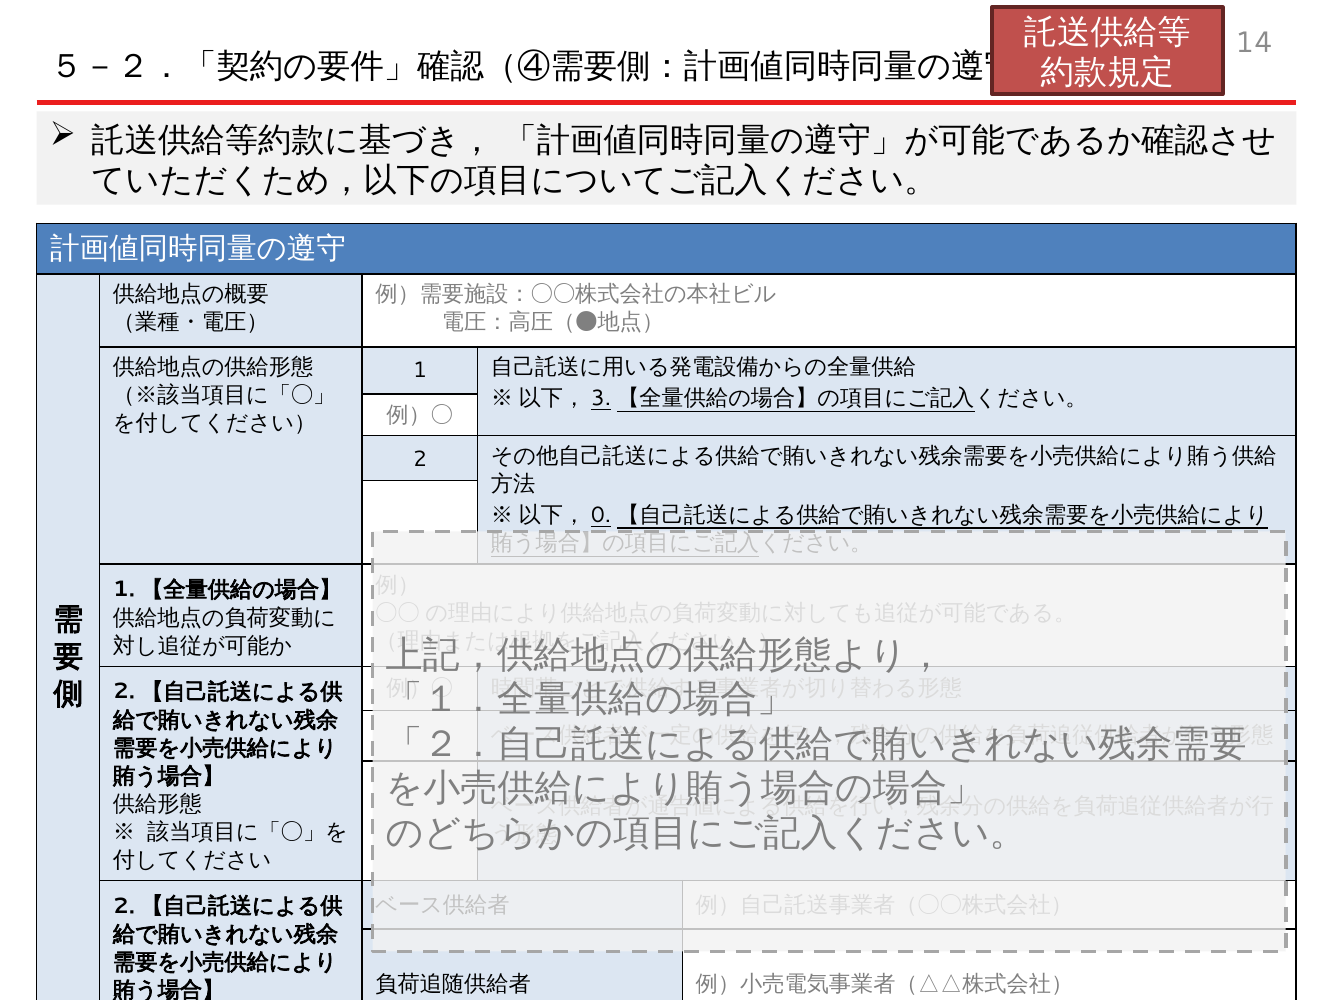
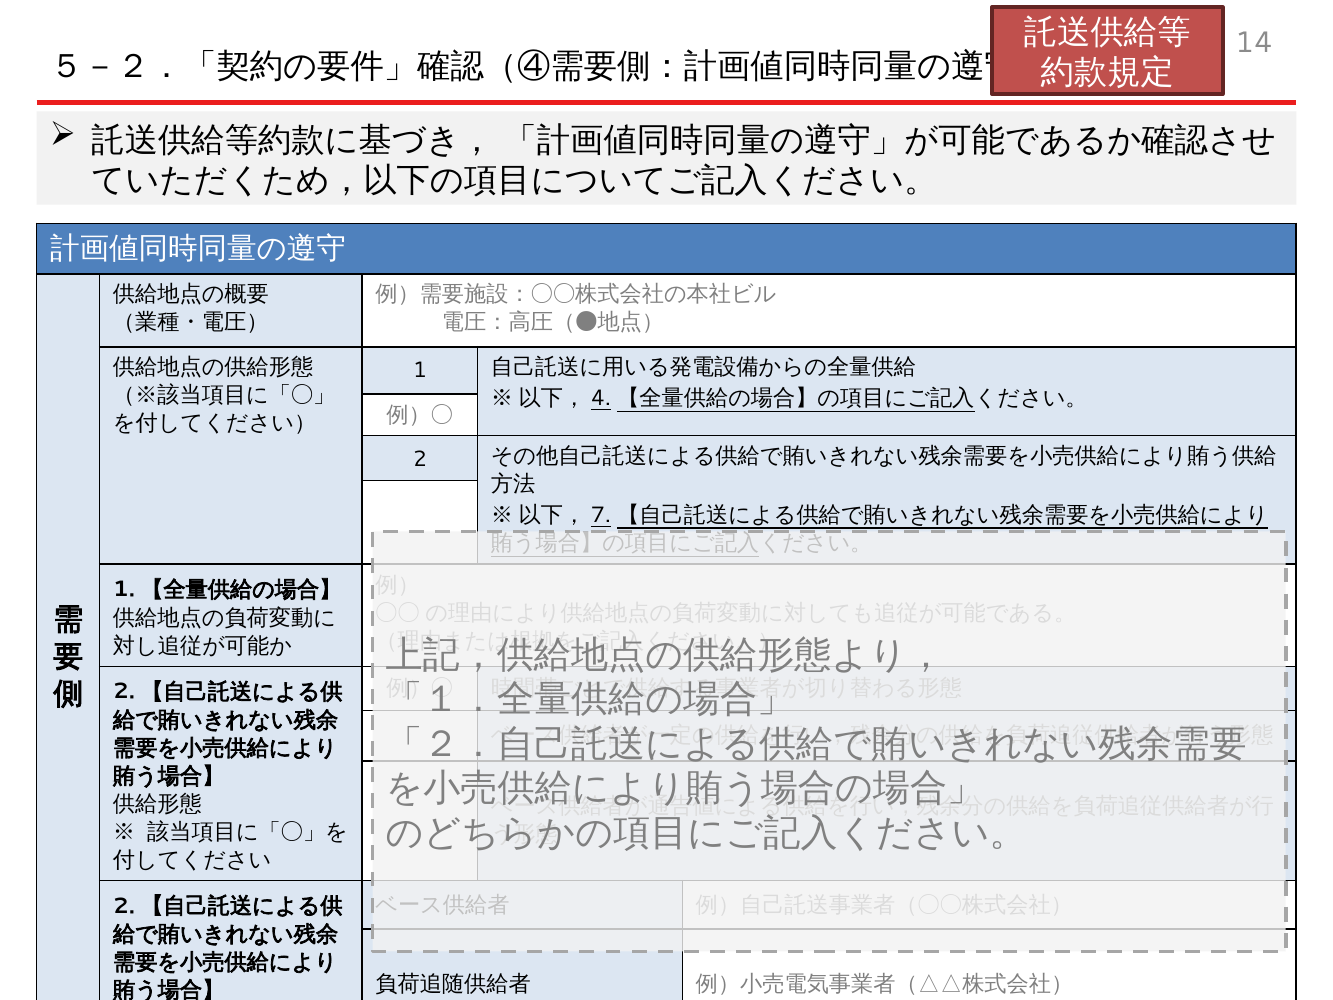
3: 3 -> 4
0: 0 -> 7
